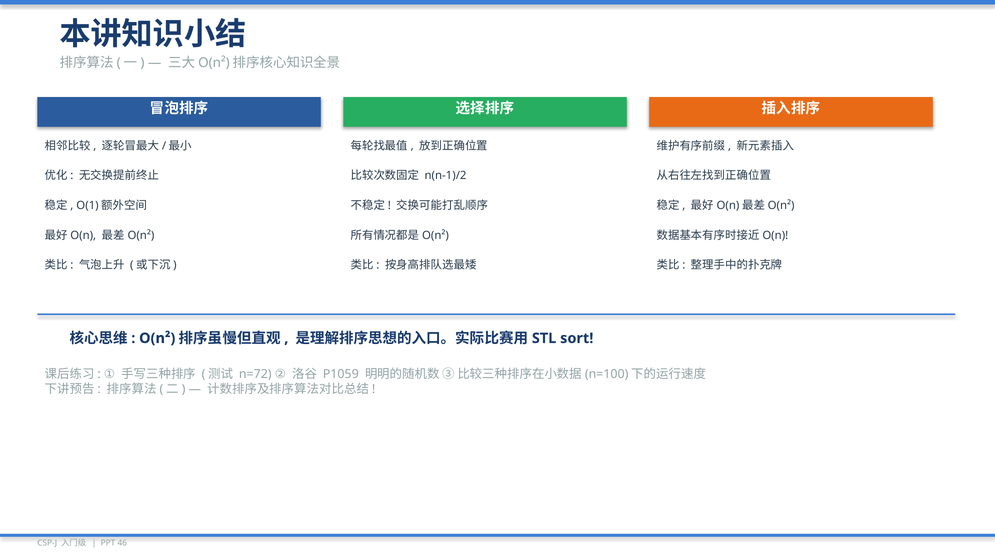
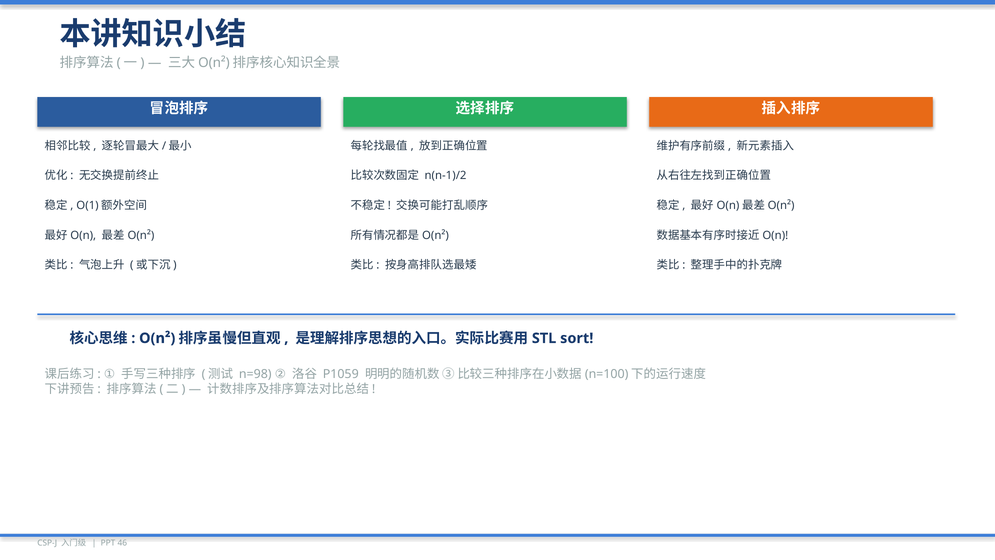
n=72: n=72 -> n=98
